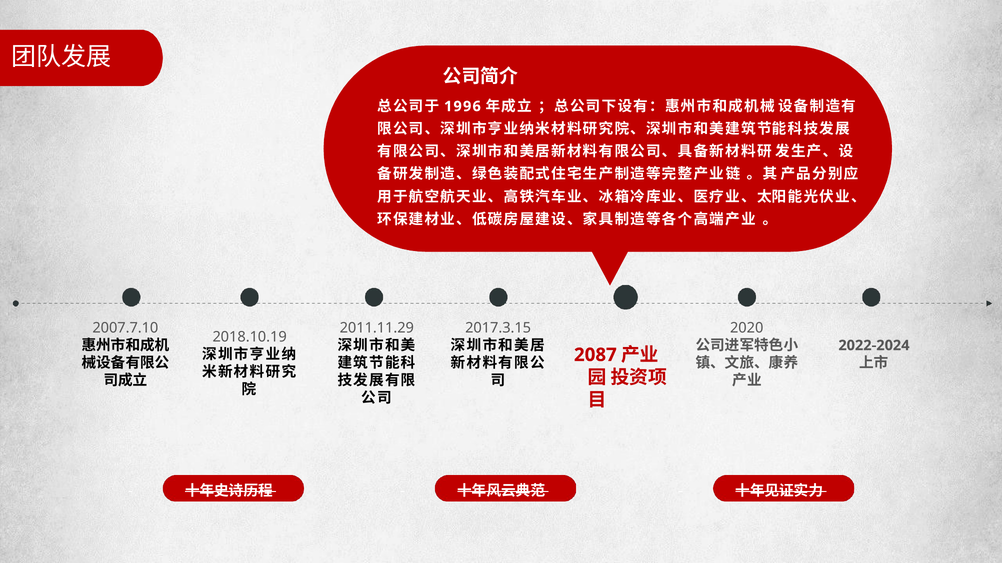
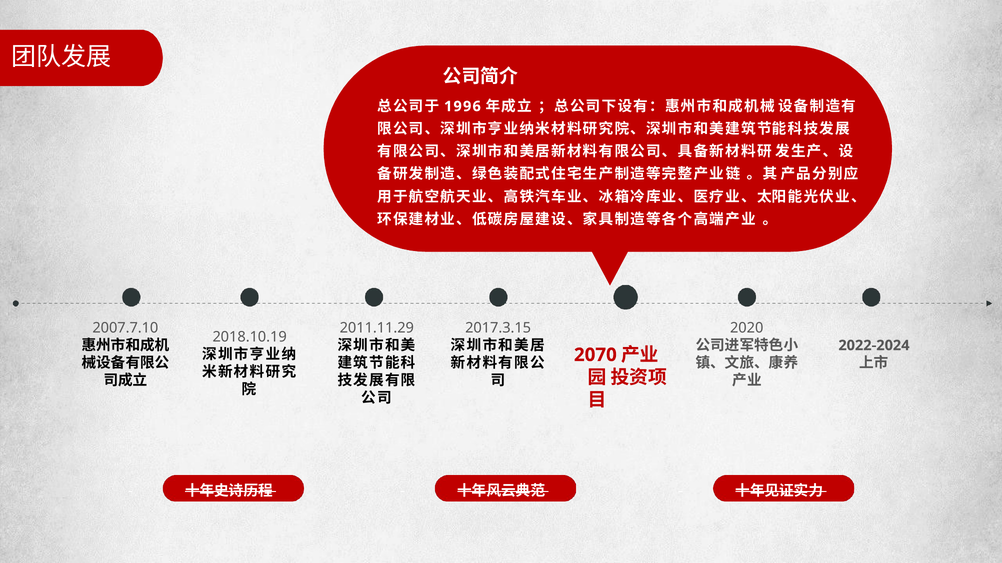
2087: 2087 -> 2070
